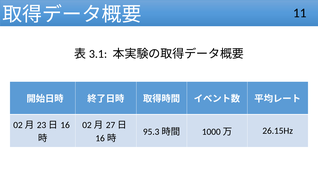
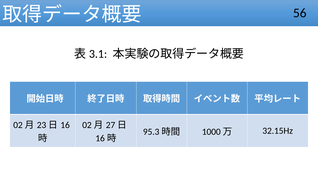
11: 11 -> 56
26.15Hz: 26.15Hz -> 32.15Hz
